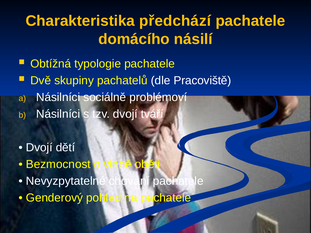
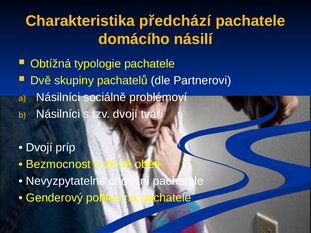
Pracoviště: Pracoviště -> Partnerovi
dětí: dětí -> príp
